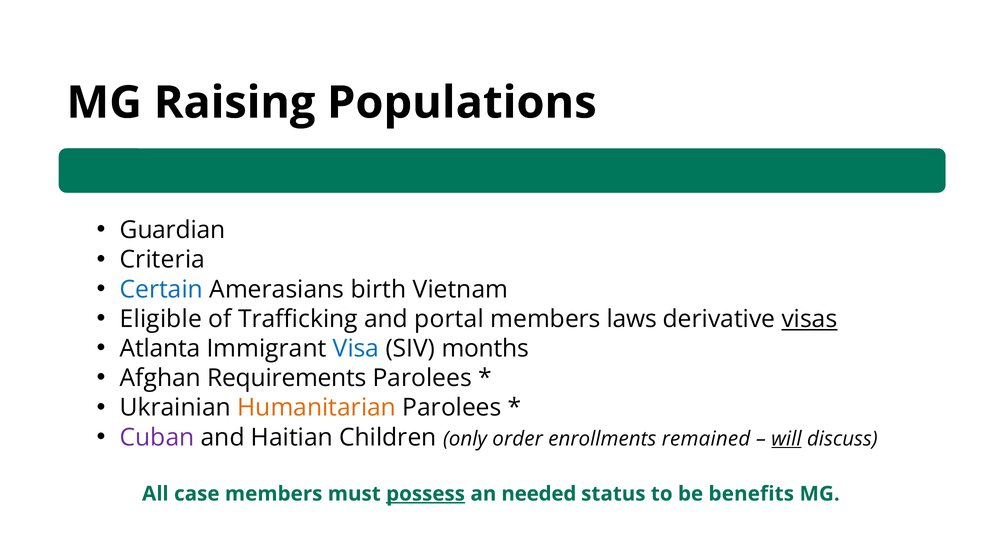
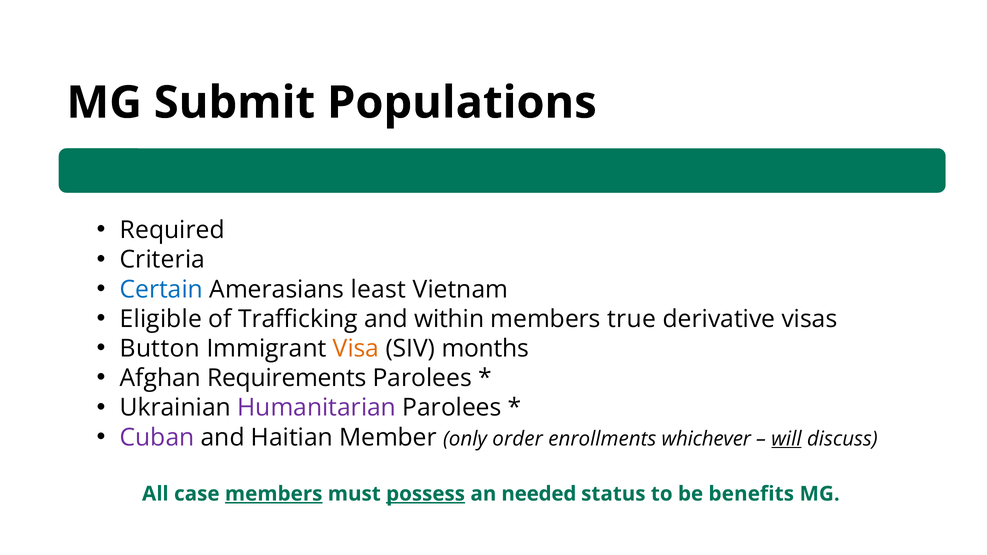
Raising: Raising -> Submit
Guardian: Guardian -> Required
birth: birth -> least
portal: portal -> within
laws: laws -> true
visas underline: present -> none
Atlanta: Atlanta -> Button
Visa colour: blue -> orange
Humanitarian colour: orange -> purple
Children: Children -> Member
remained: remained -> whichever
members at (274, 494) underline: none -> present
